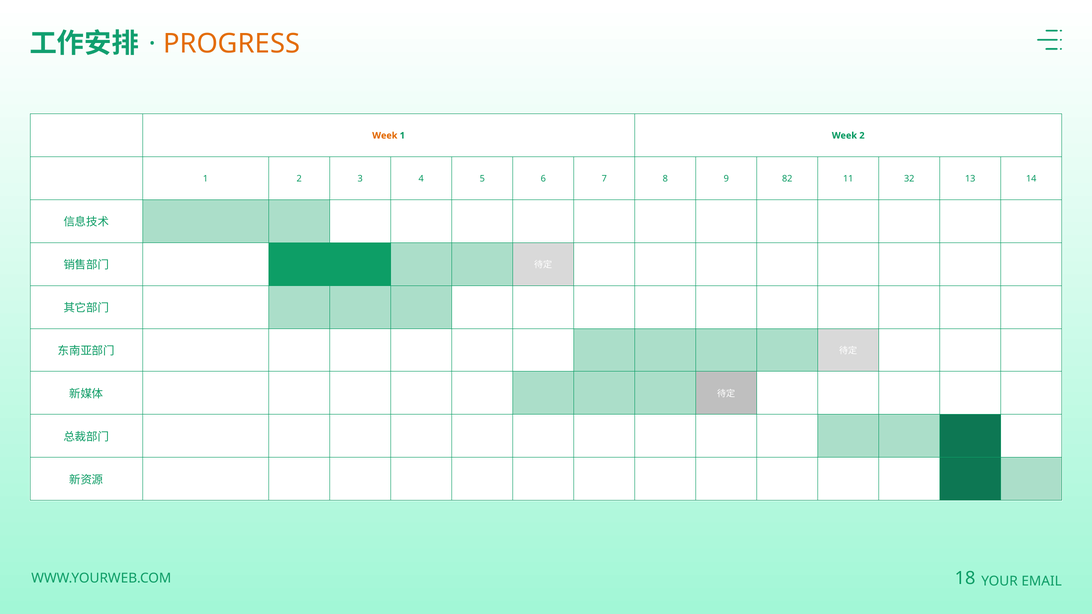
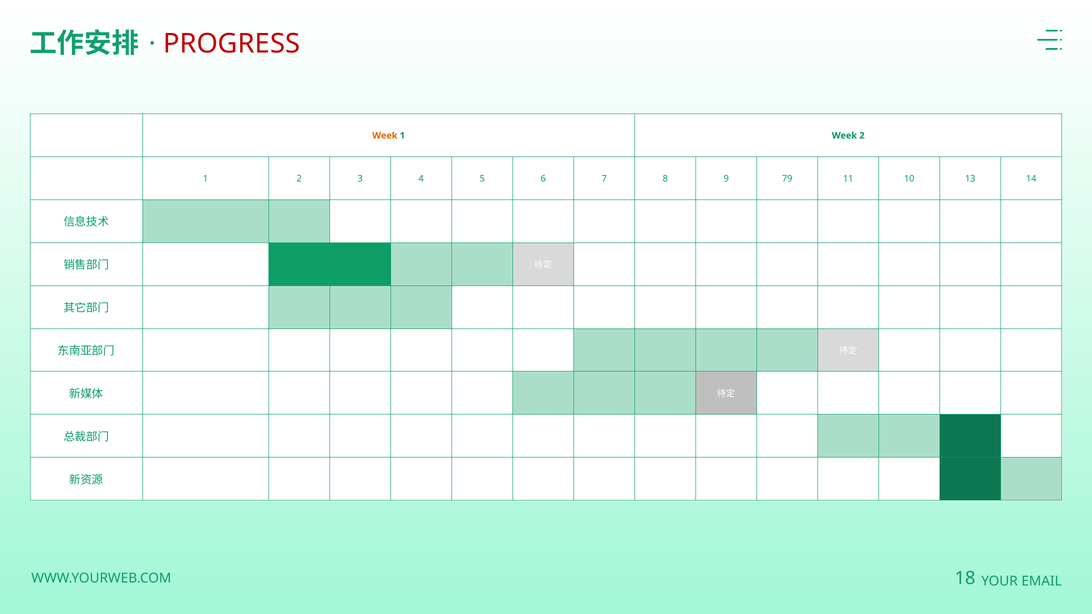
PROGRESS colour: orange -> red
82: 82 -> 79
32: 32 -> 10
